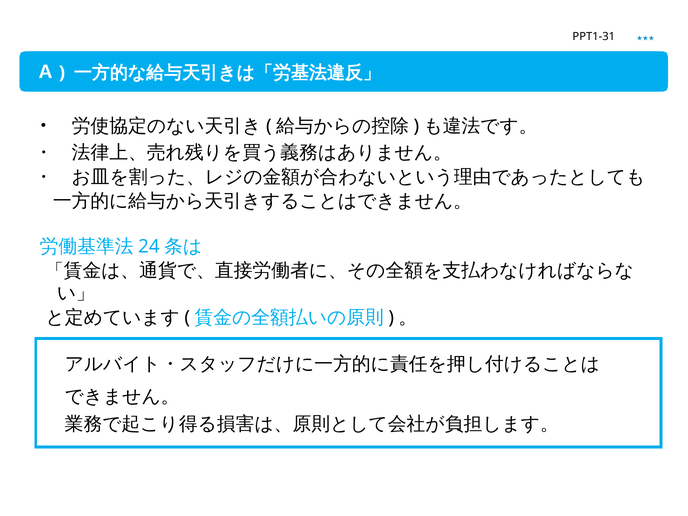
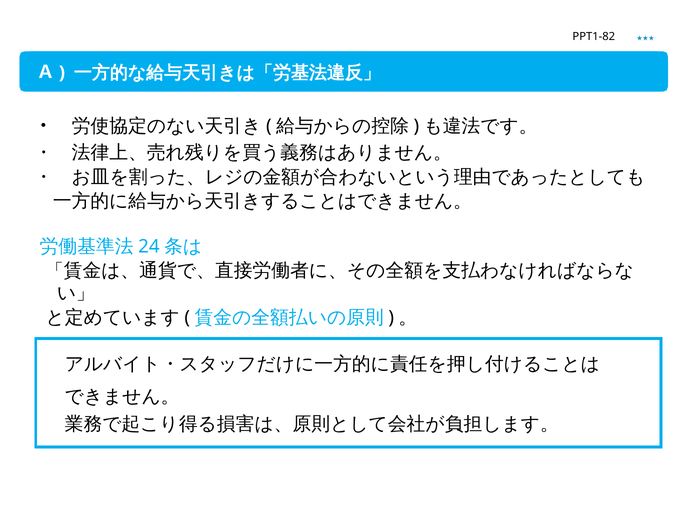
PPT1-31: PPT1-31 -> PPT1-82
